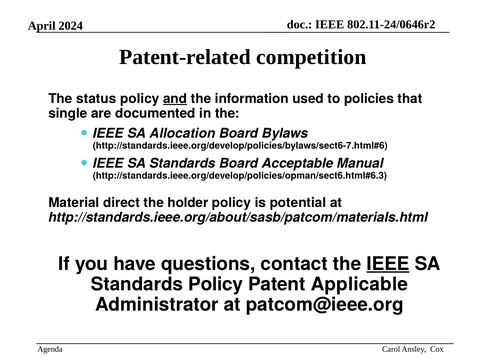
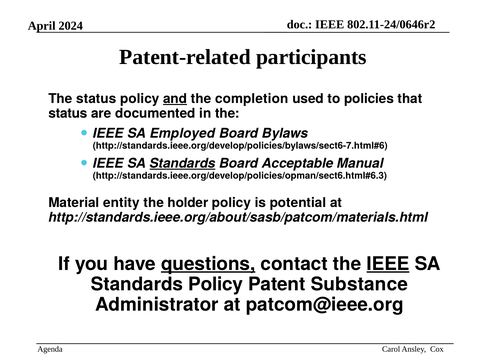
competition: competition -> participants
information: information -> completion
single at (68, 113): single -> status
Allocation: Allocation -> Employed
Standards at (183, 164) underline: none -> present
direct: direct -> entity
questions underline: none -> present
Applicable: Applicable -> Substance
